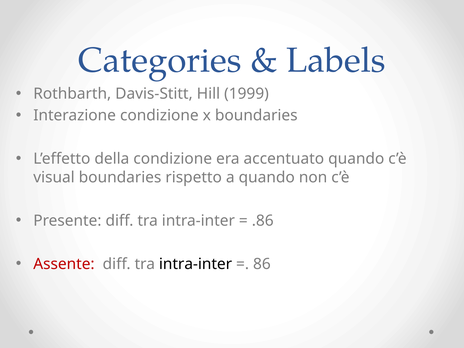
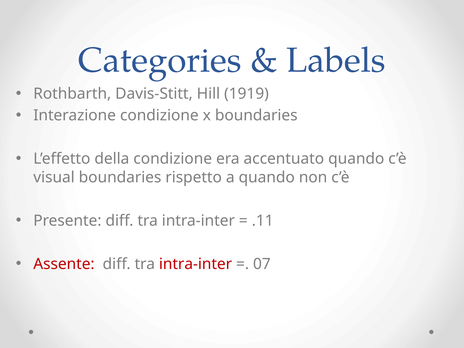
1999: 1999 -> 1919
.86: .86 -> .11
intra-inter at (196, 264) colour: black -> red
86: 86 -> 07
